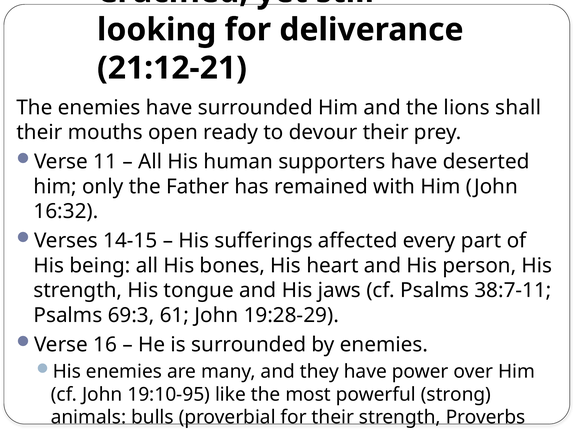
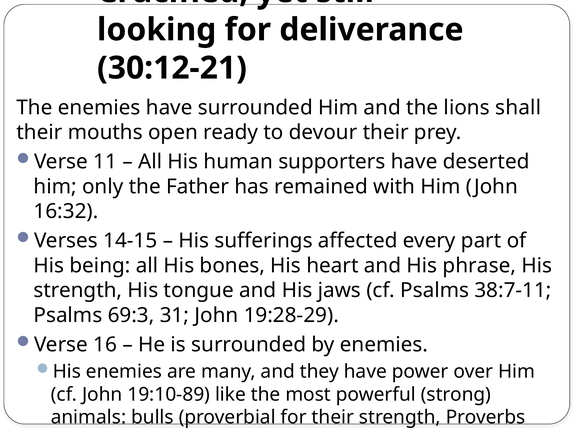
21:12-21: 21:12-21 -> 30:12-21
person: person -> phrase
61: 61 -> 31
19:10-95: 19:10-95 -> 19:10-89
